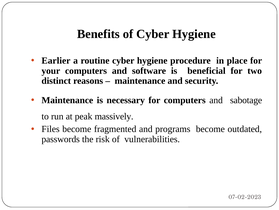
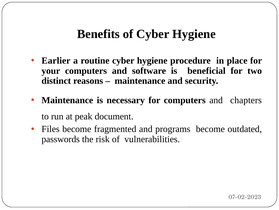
sabotage: sabotage -> chapters
massively: massively -> document
